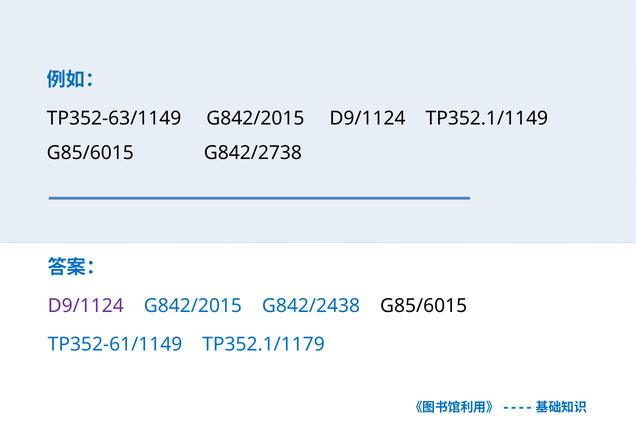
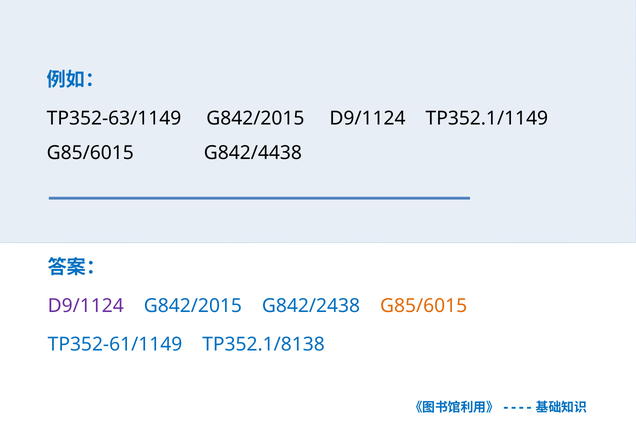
G842/2738: G842/2738 -> G842/4438
G85/6015 at (424, 306) colour: black -> orange
TP352.1/1179: TP352.1/1179 -> TP352.1/8138
